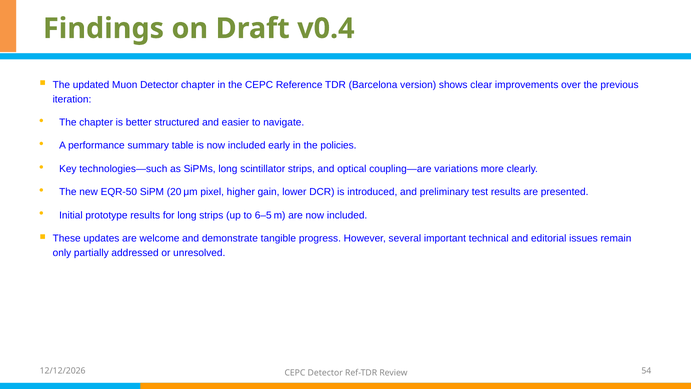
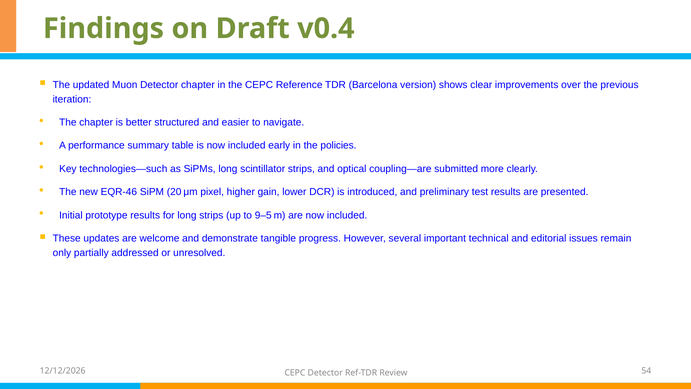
variations: variations -> submitted
EQR-50: EQR-50 -> EQR-46
6–5: 6–5 -> 9–5
